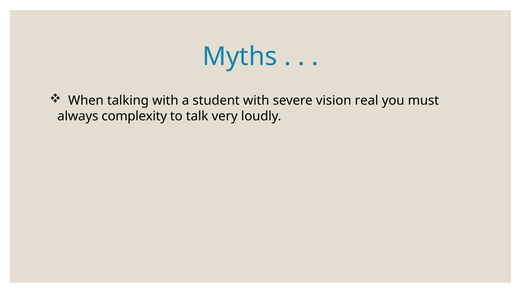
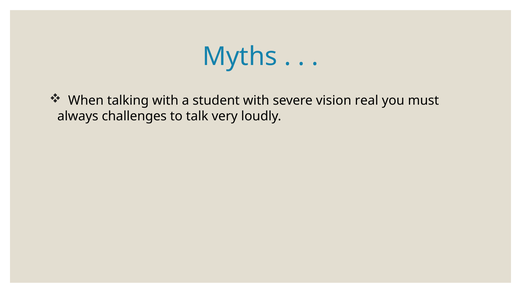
complexity: complexity -> challenges
